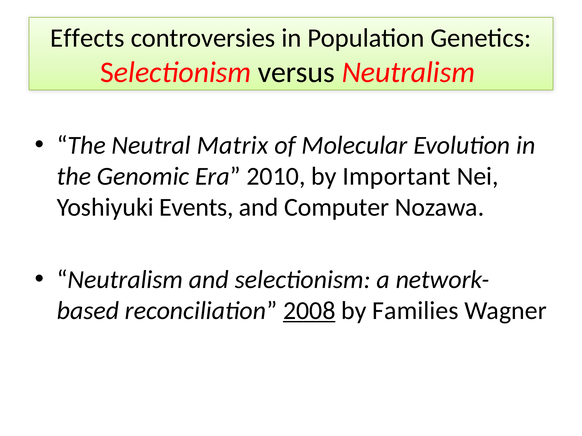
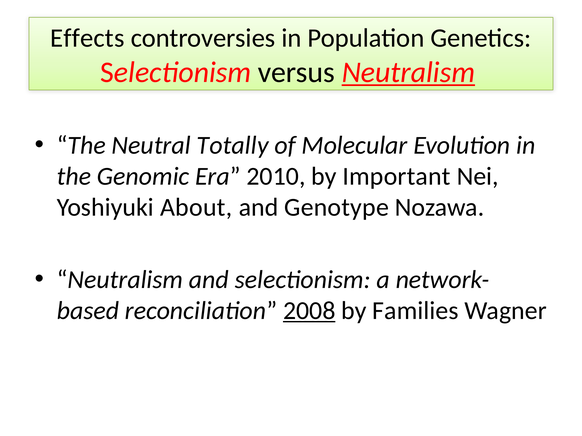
Neutralism at (408, 72) underline: none -> present
Matrix: Matrix -> Totally
Events: Events -> About
Computer: Computer -> Genotype
